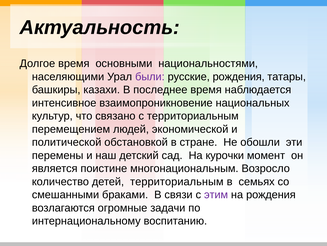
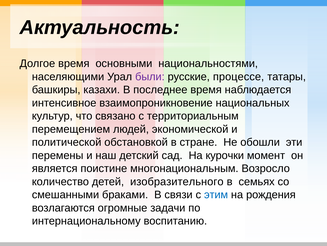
русские рождения: рождения -> процессе
детей территориальным: территориальным -> изобразительного
этим colour: purple -> blue
